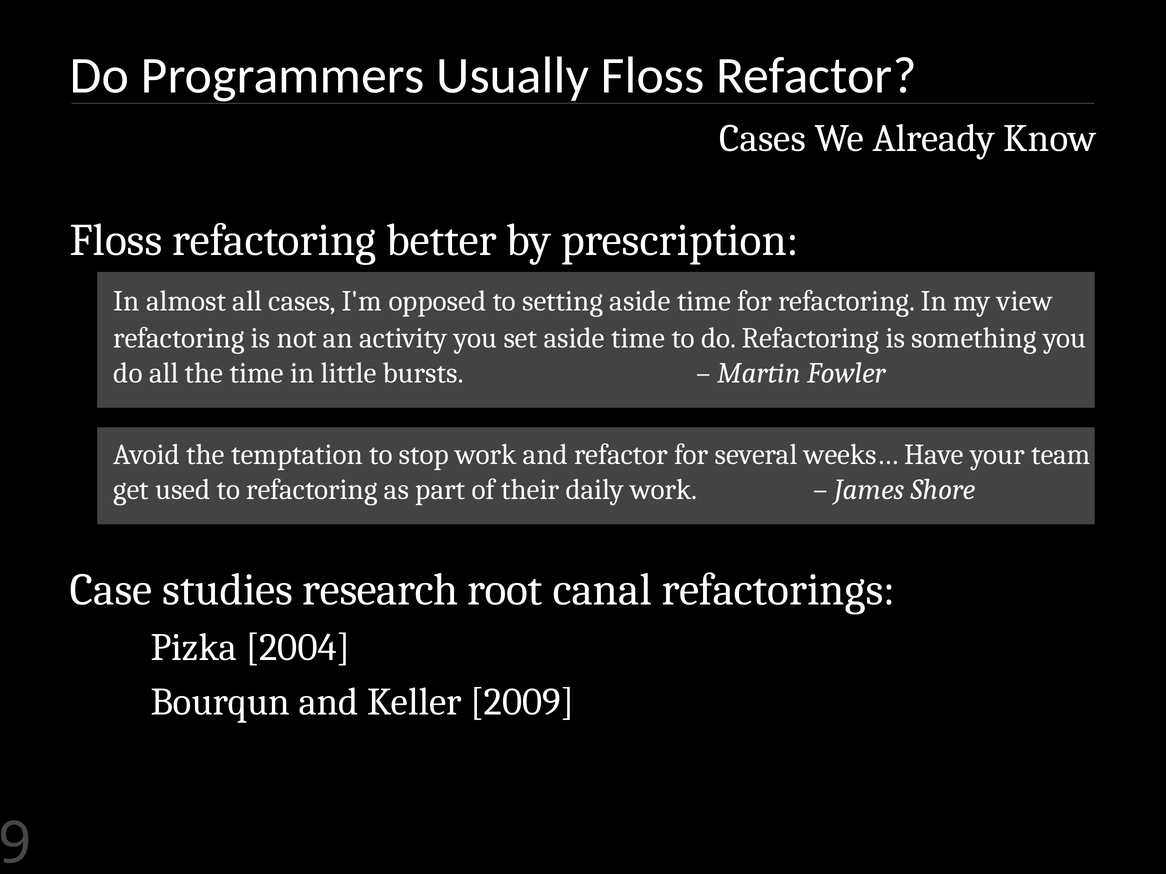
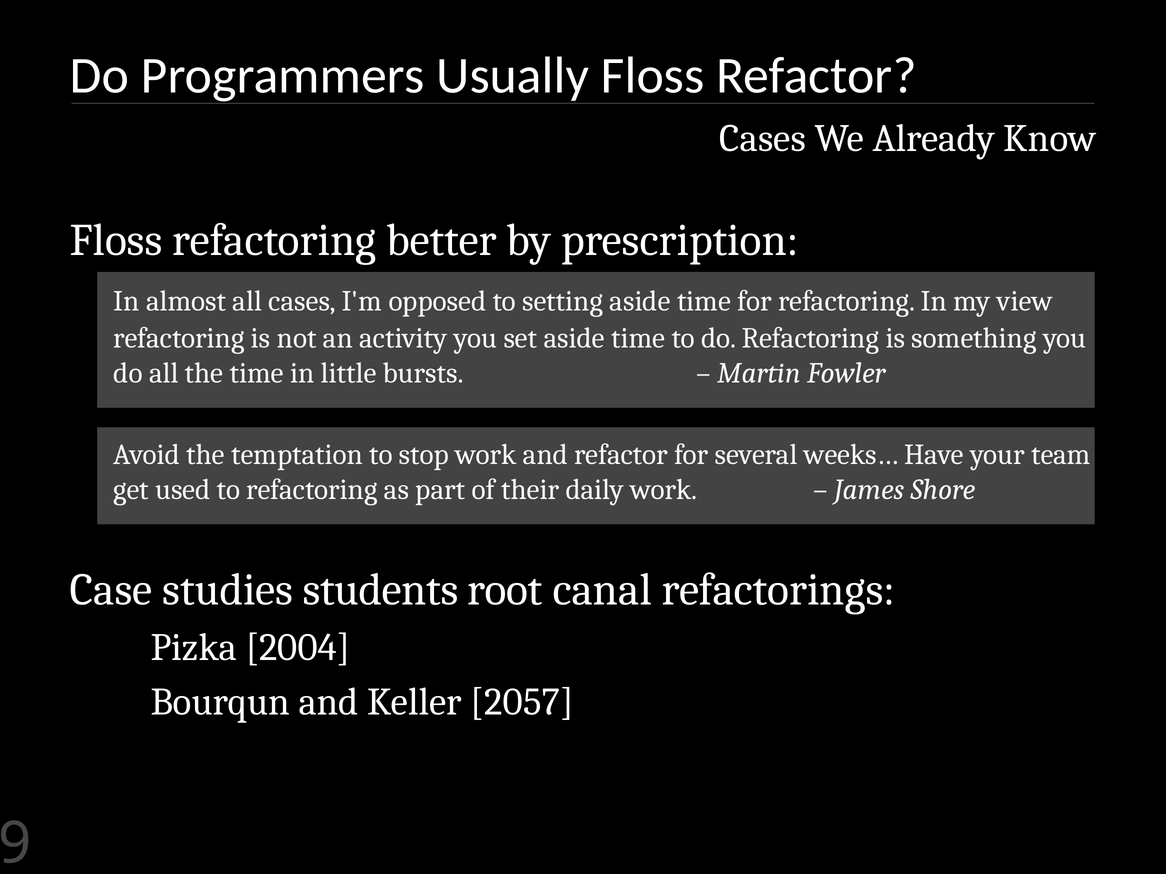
research: research -> students
2009: 2009 -> 2057
